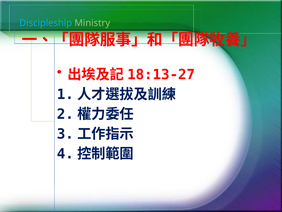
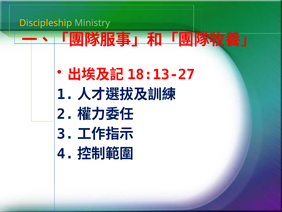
Discipleship colour: light blue -> yellow
